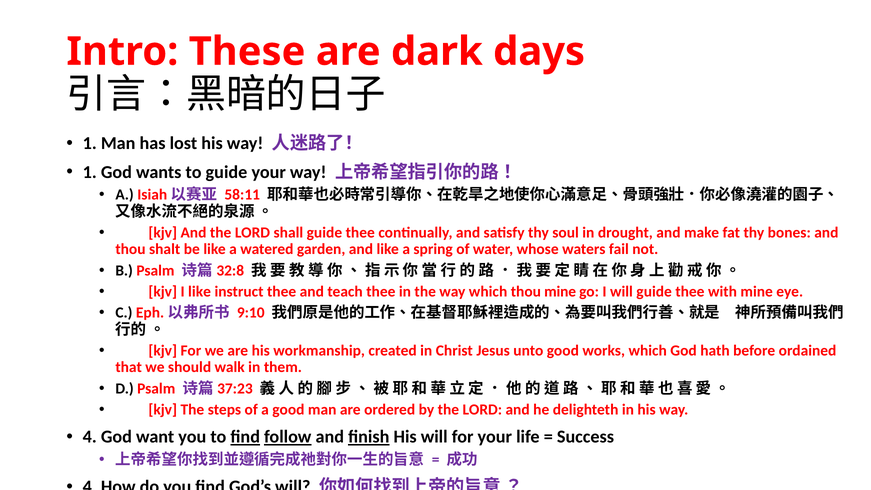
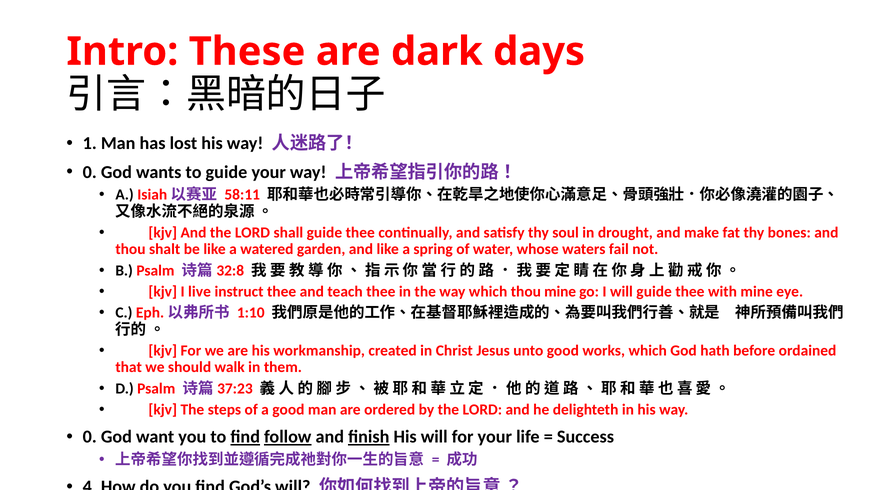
1 at (90, 172): 1 -> 0
I like: like -> live
9:10: 9:10 -> 1:10
4 at (90, 437): 4 -> 0
